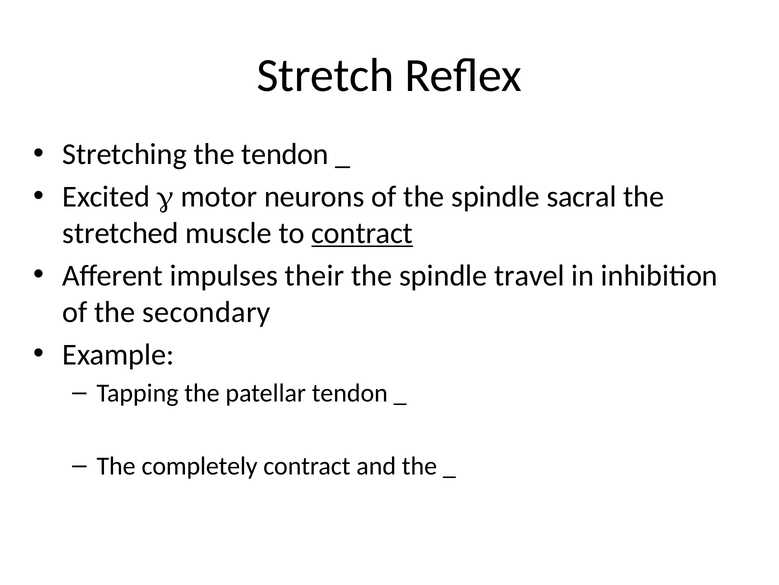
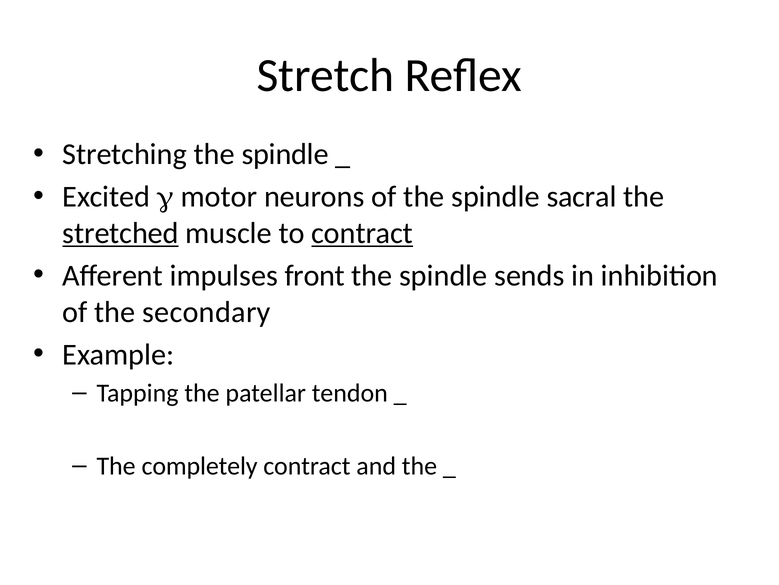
Stretching the tendon: tendon -> spindle
stretched underline: none -> present
their: their -> front
travel: travel -> sends
